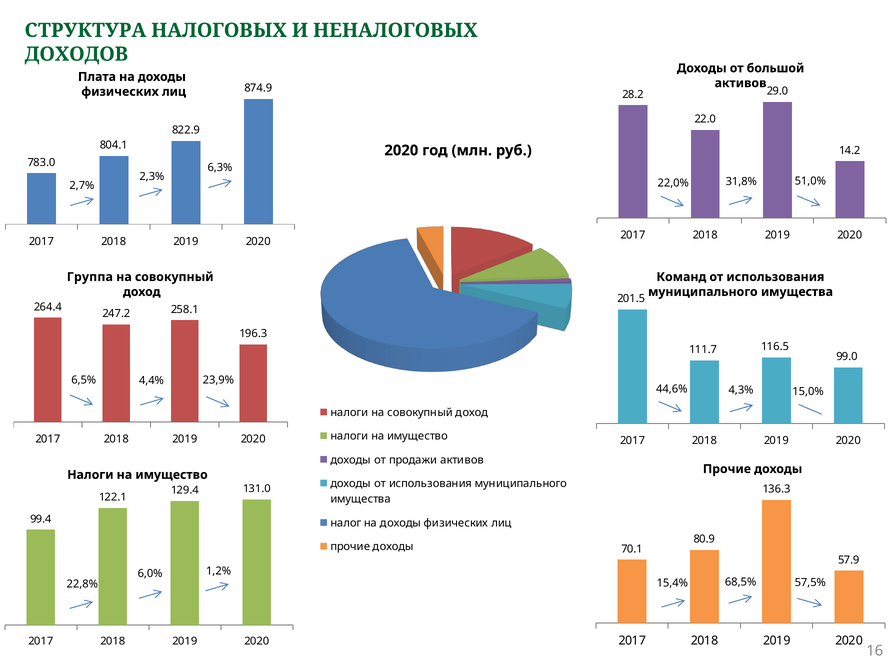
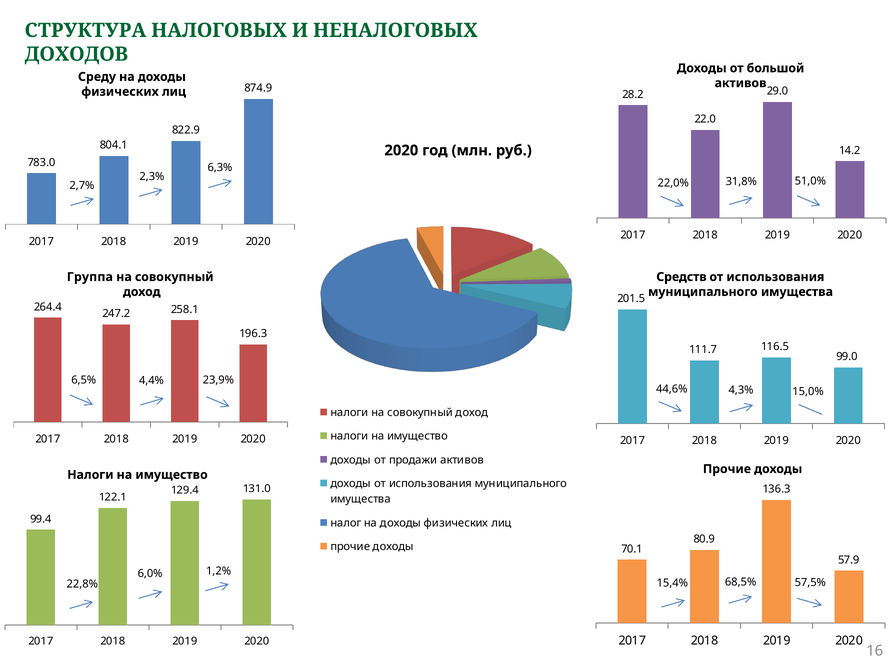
Плата: Плата -> Среду
Команд: Команд -> Средств
